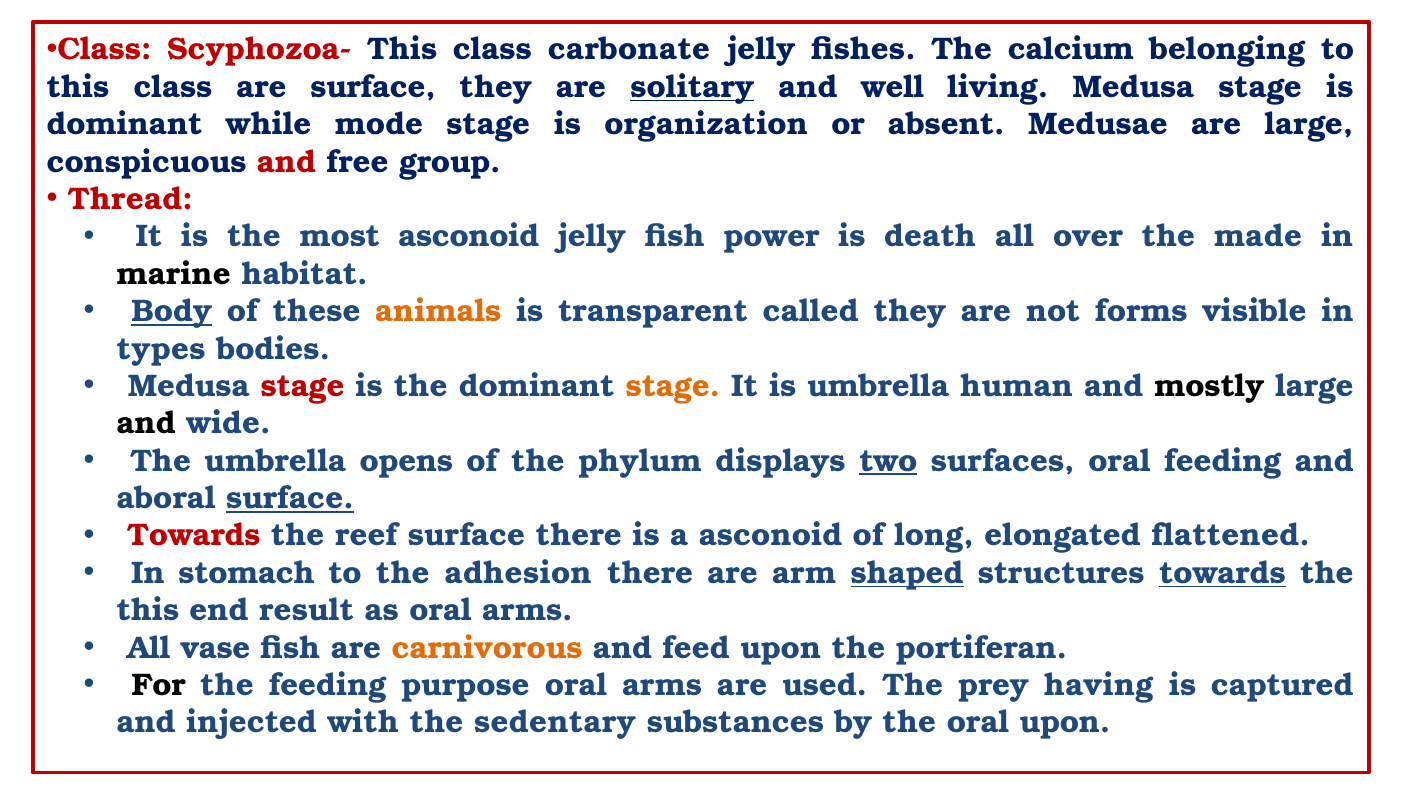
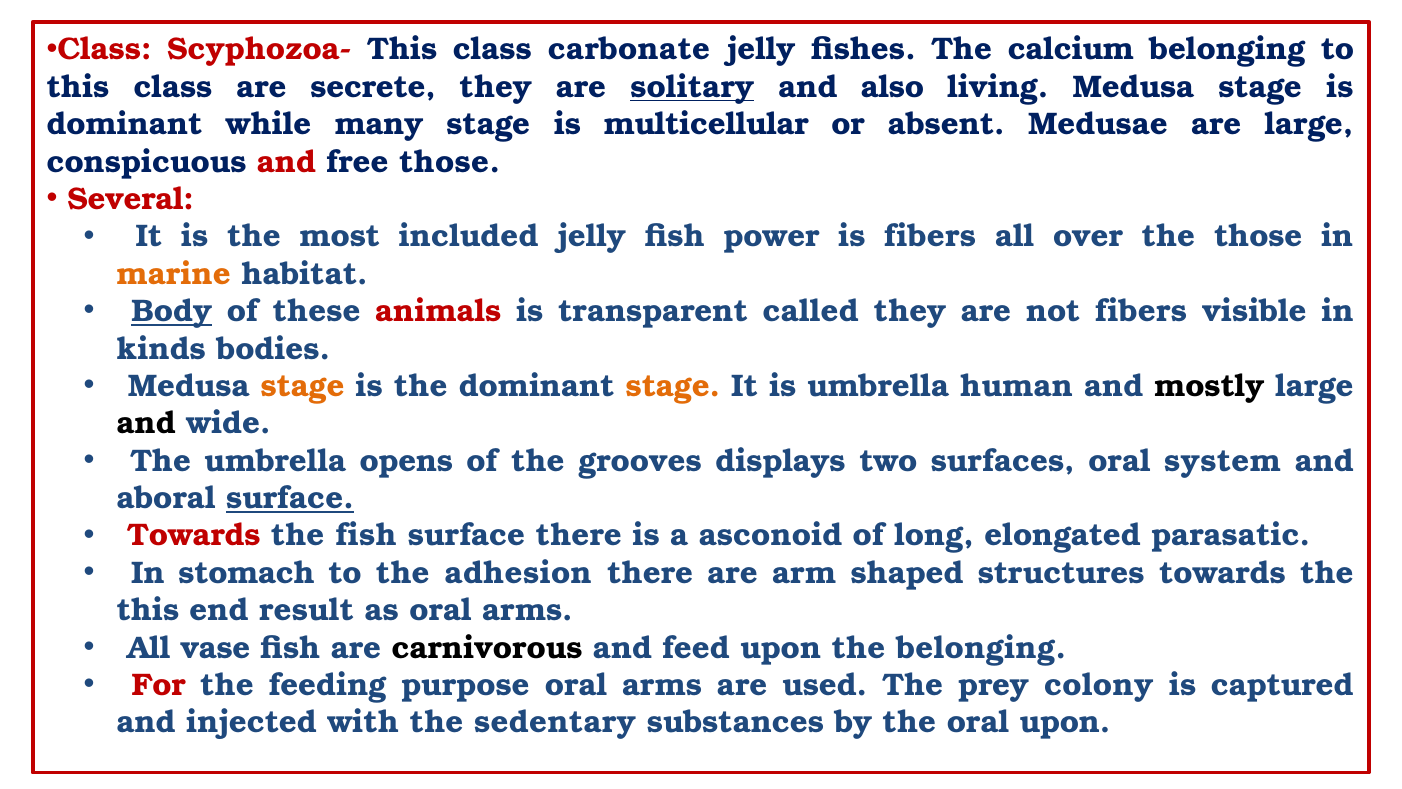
are surface: surface -> secrete
well: well -> also
mode: mode -> many
organization: organization -> multicellular
free group: group -> those
Thread: Thread -> Several
most asconoid: asconoid -> included
is death: death -> fibers
the made: made -> those
marine colour: black -> orange
animals colour: orange -> red
not forms: forms -> fibers
types: types -> kinds
stage at (303, 386) colour: red -> orange
phylum: phylum -> grooves
two underline: present -> none
oral feeding: feeding -> system
the reef: reef -> fish
flattened: flattened -> parasatic
shaped underline: present -> none
towards at (1222, 573) underline: present -> none
carnivorous colour: orange -> black
the portiferan: portiferan -> belonging
For colour: black -> red
having: having -> colony
